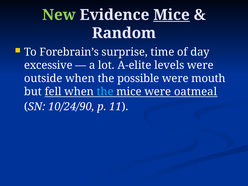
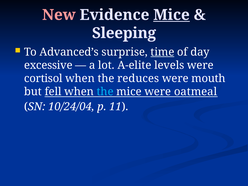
New colour: light green -> pink
Random: Random -> Sleeping
Forebrain’s: Forebrain’s -> Advanced’s
time underline: none -> present
outside: outside -> cortisol
possible: possible -> reduces
10/24/90: 10/24/90 -> 10/24/04
